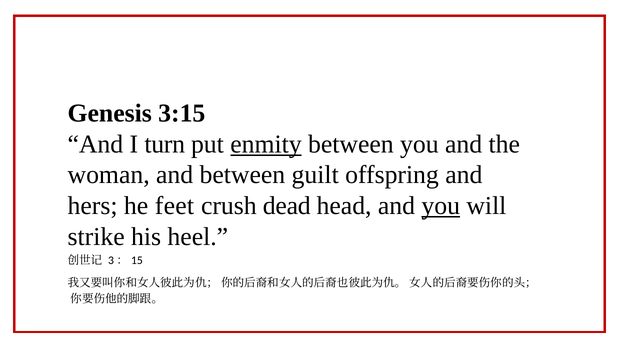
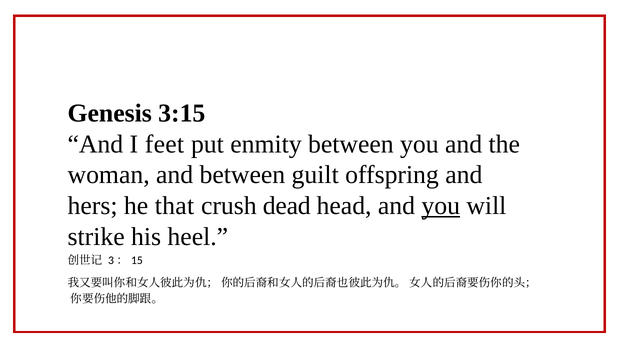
turn: turn -> feet
enmity underline: present -> none
feet: feet -> that
